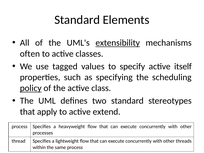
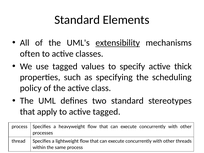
itself: itself -> thick
policy underline: present -> none
active extend: extend -> tagged
